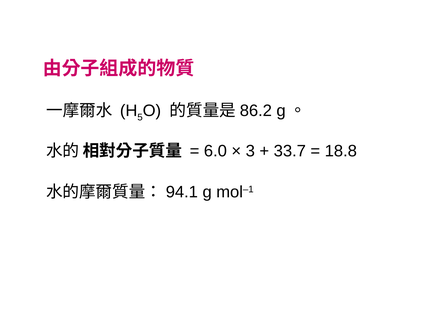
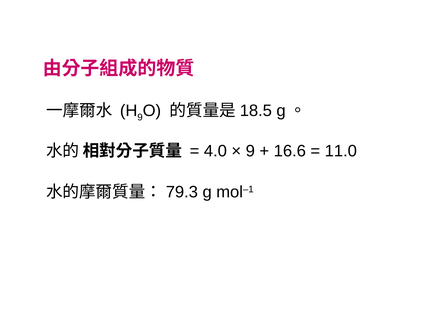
5 at (140, 117): 5 -> 9
86.2: 86.2 -> 18.5
6.0: 6.0 -> 4.0
3 at (250, 151): 3 -> 9
33.7: 33.7 -> 16.6
18.8: 18.8 -> 11.0
94.1: 94.1 -> 79.3
